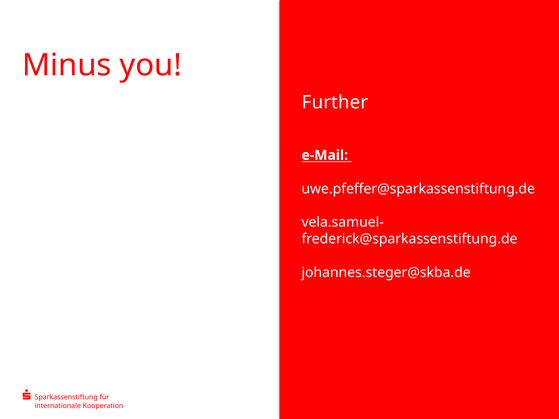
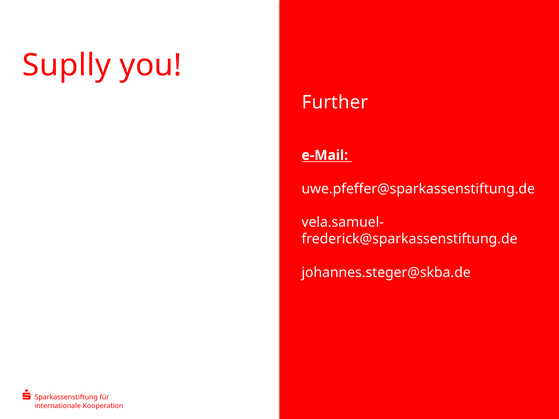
Minus: Minus -> Suplly
